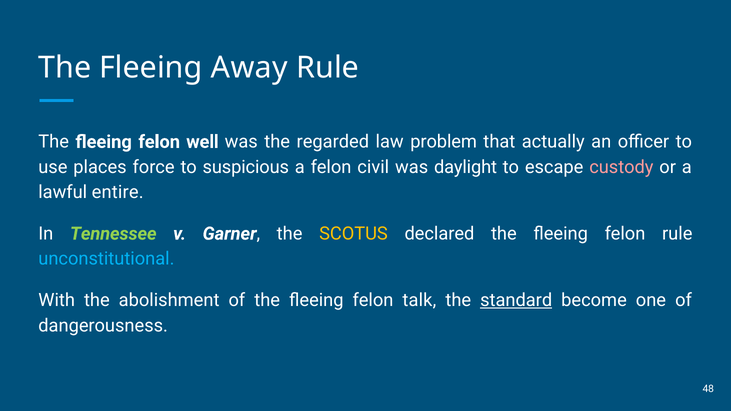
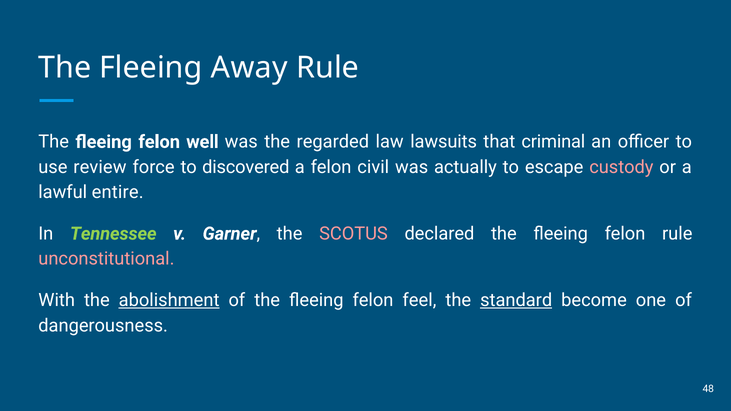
problem: problem -> lawsuits
actually: actually -> criminal
places: places -> review
suspicious: suspicious -> discovered
daylight: daylight -> actually
SCOTUS colour: yellow -> pink
unconstitutional colour: light blue -> pink
abolishment underline: none -> present
talk: talk -> feel
